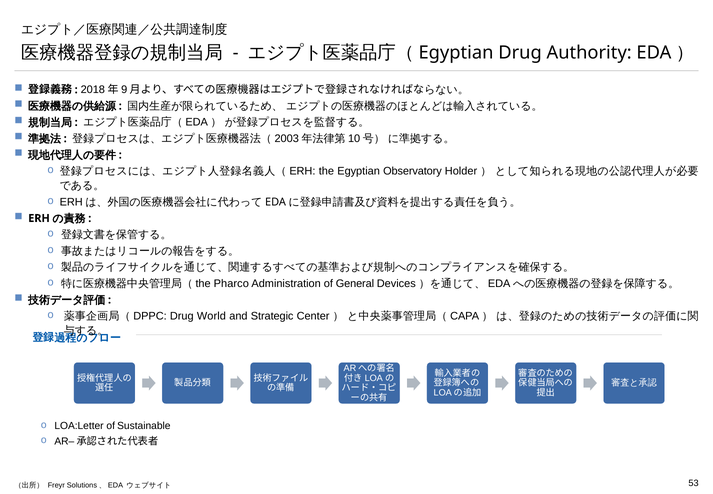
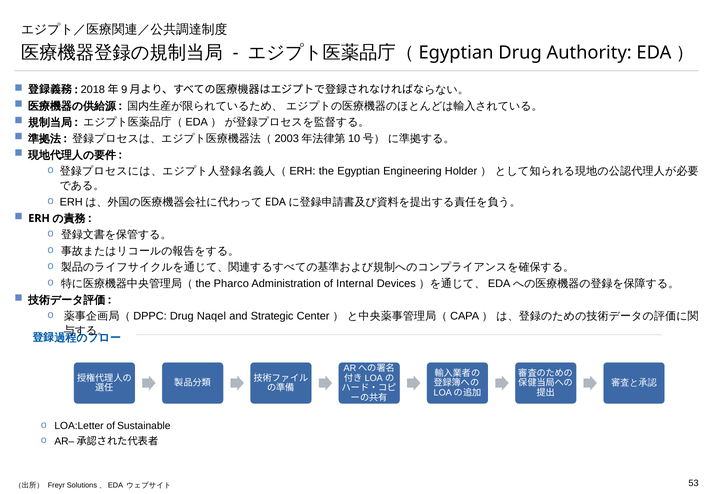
Observatory: Observatory -> Engineering
General: General -> Internal
World: World -> Naqel
